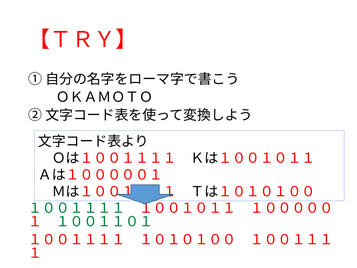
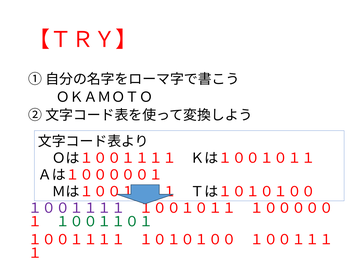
１００１１１１ at (77, 208) colour: green -> purple
